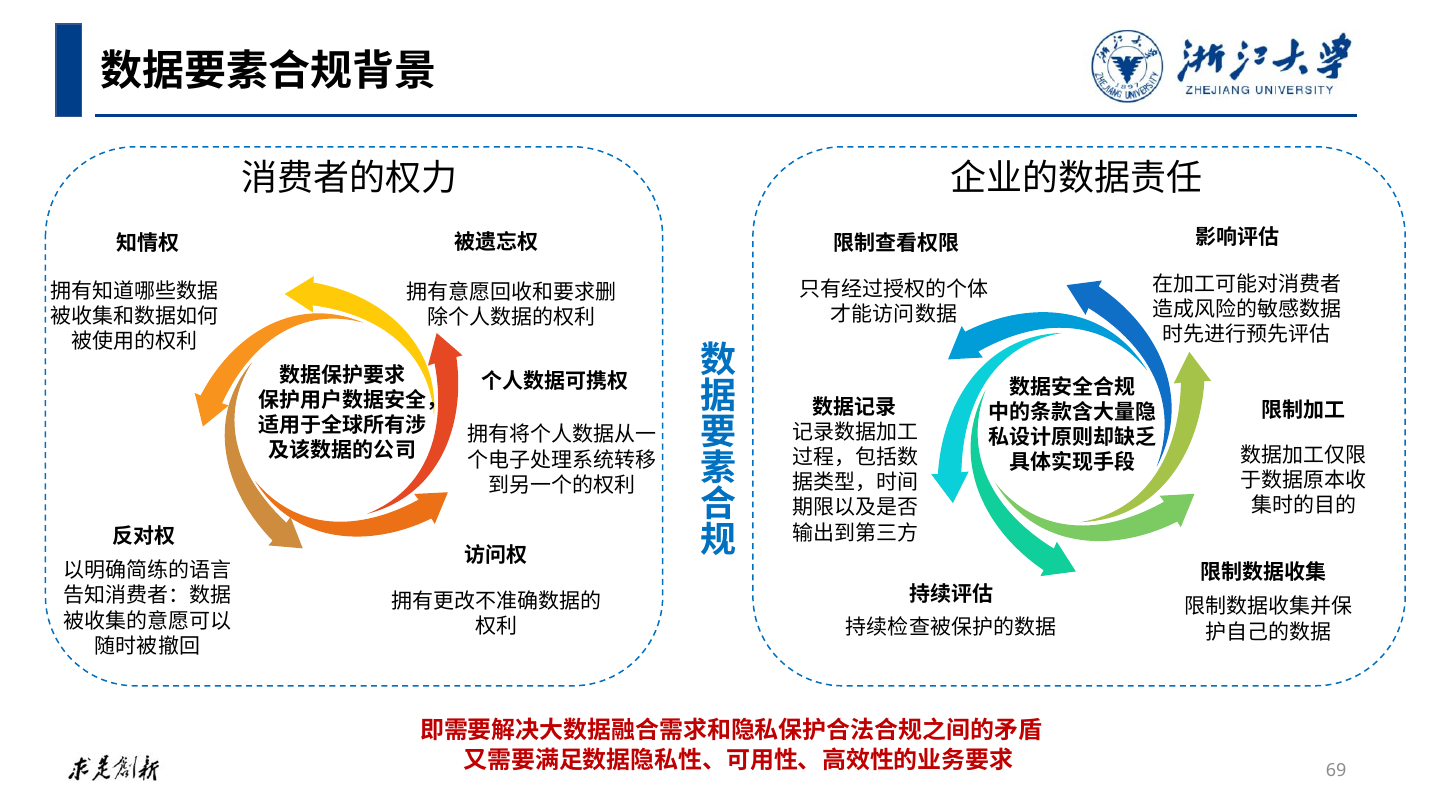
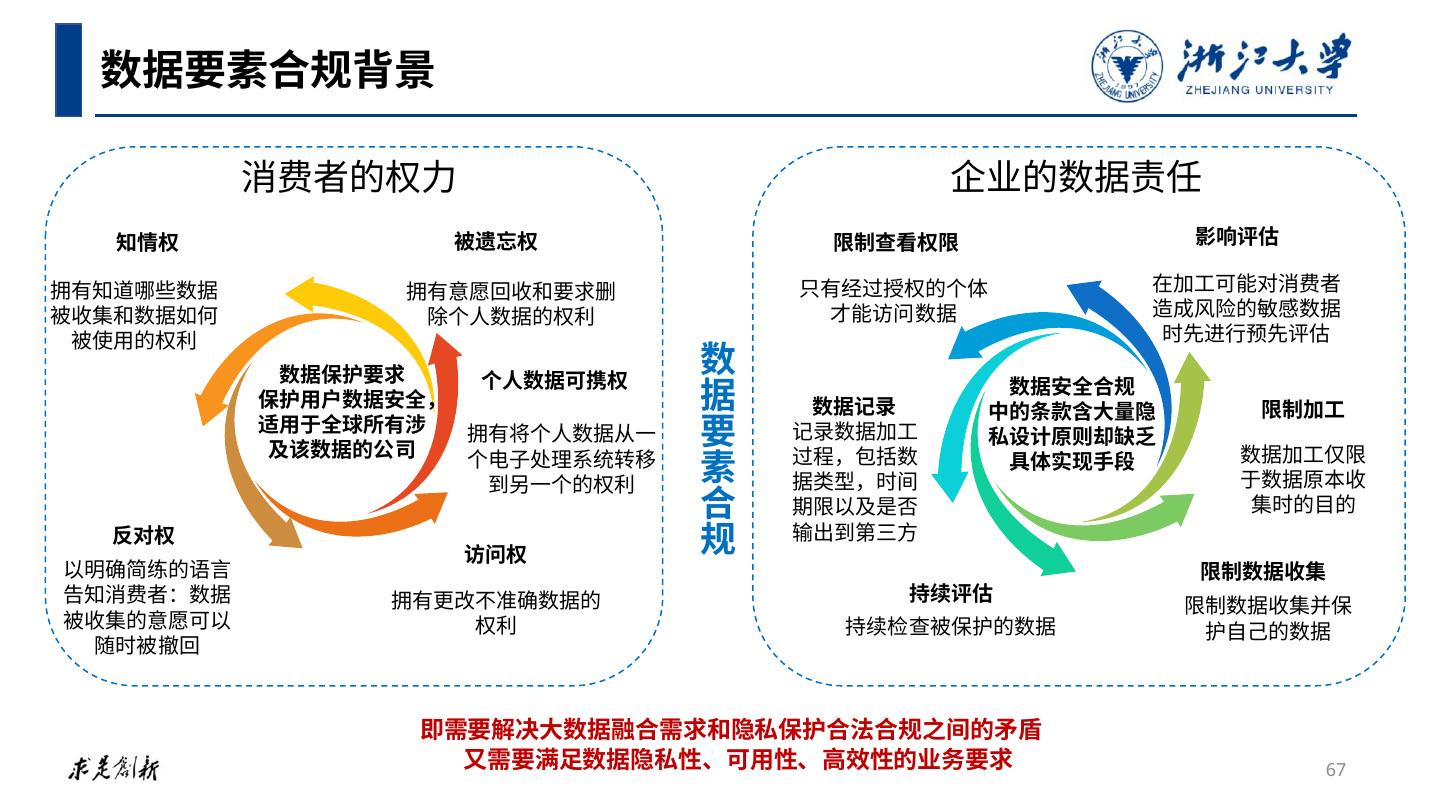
69: 69 -> 67
